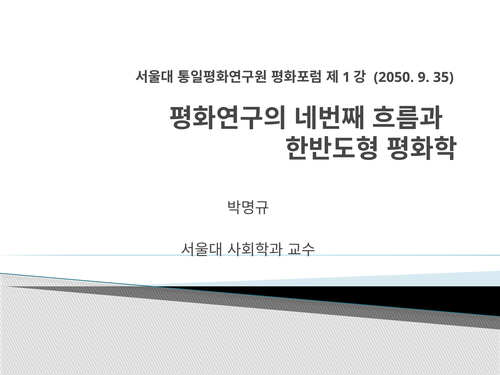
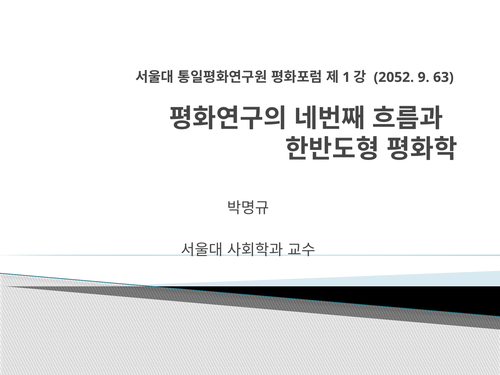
2050: 2050 -> 2052
35: 35 -> 63
